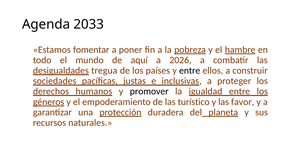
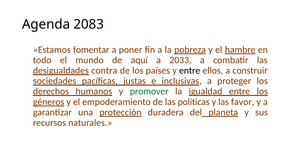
2033: 2033 -> 2083
2026: 2026 -> 2033
tregua: tregua -> contra
promover colour: black -> green
turístico: turístico -> políticas
